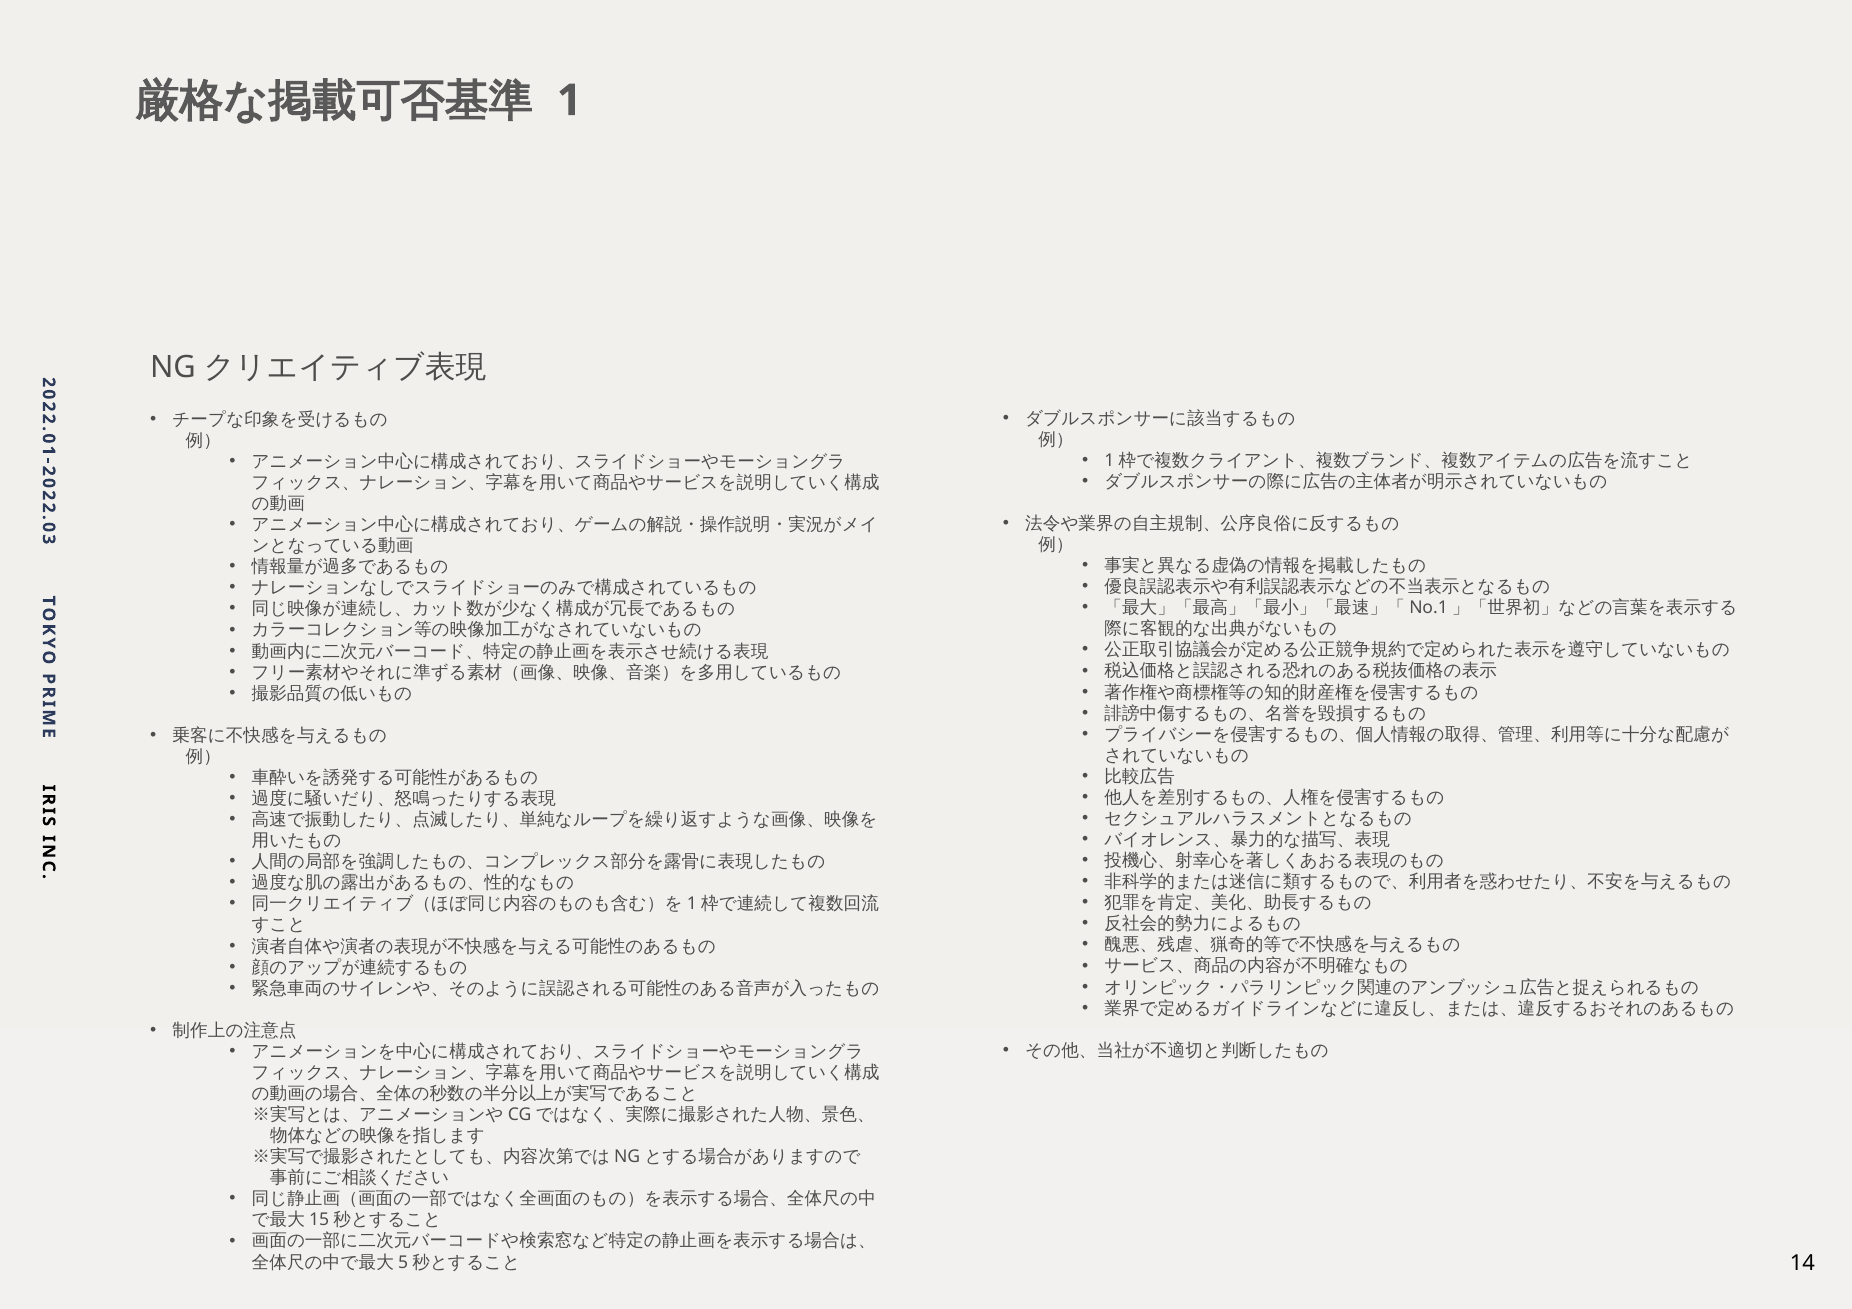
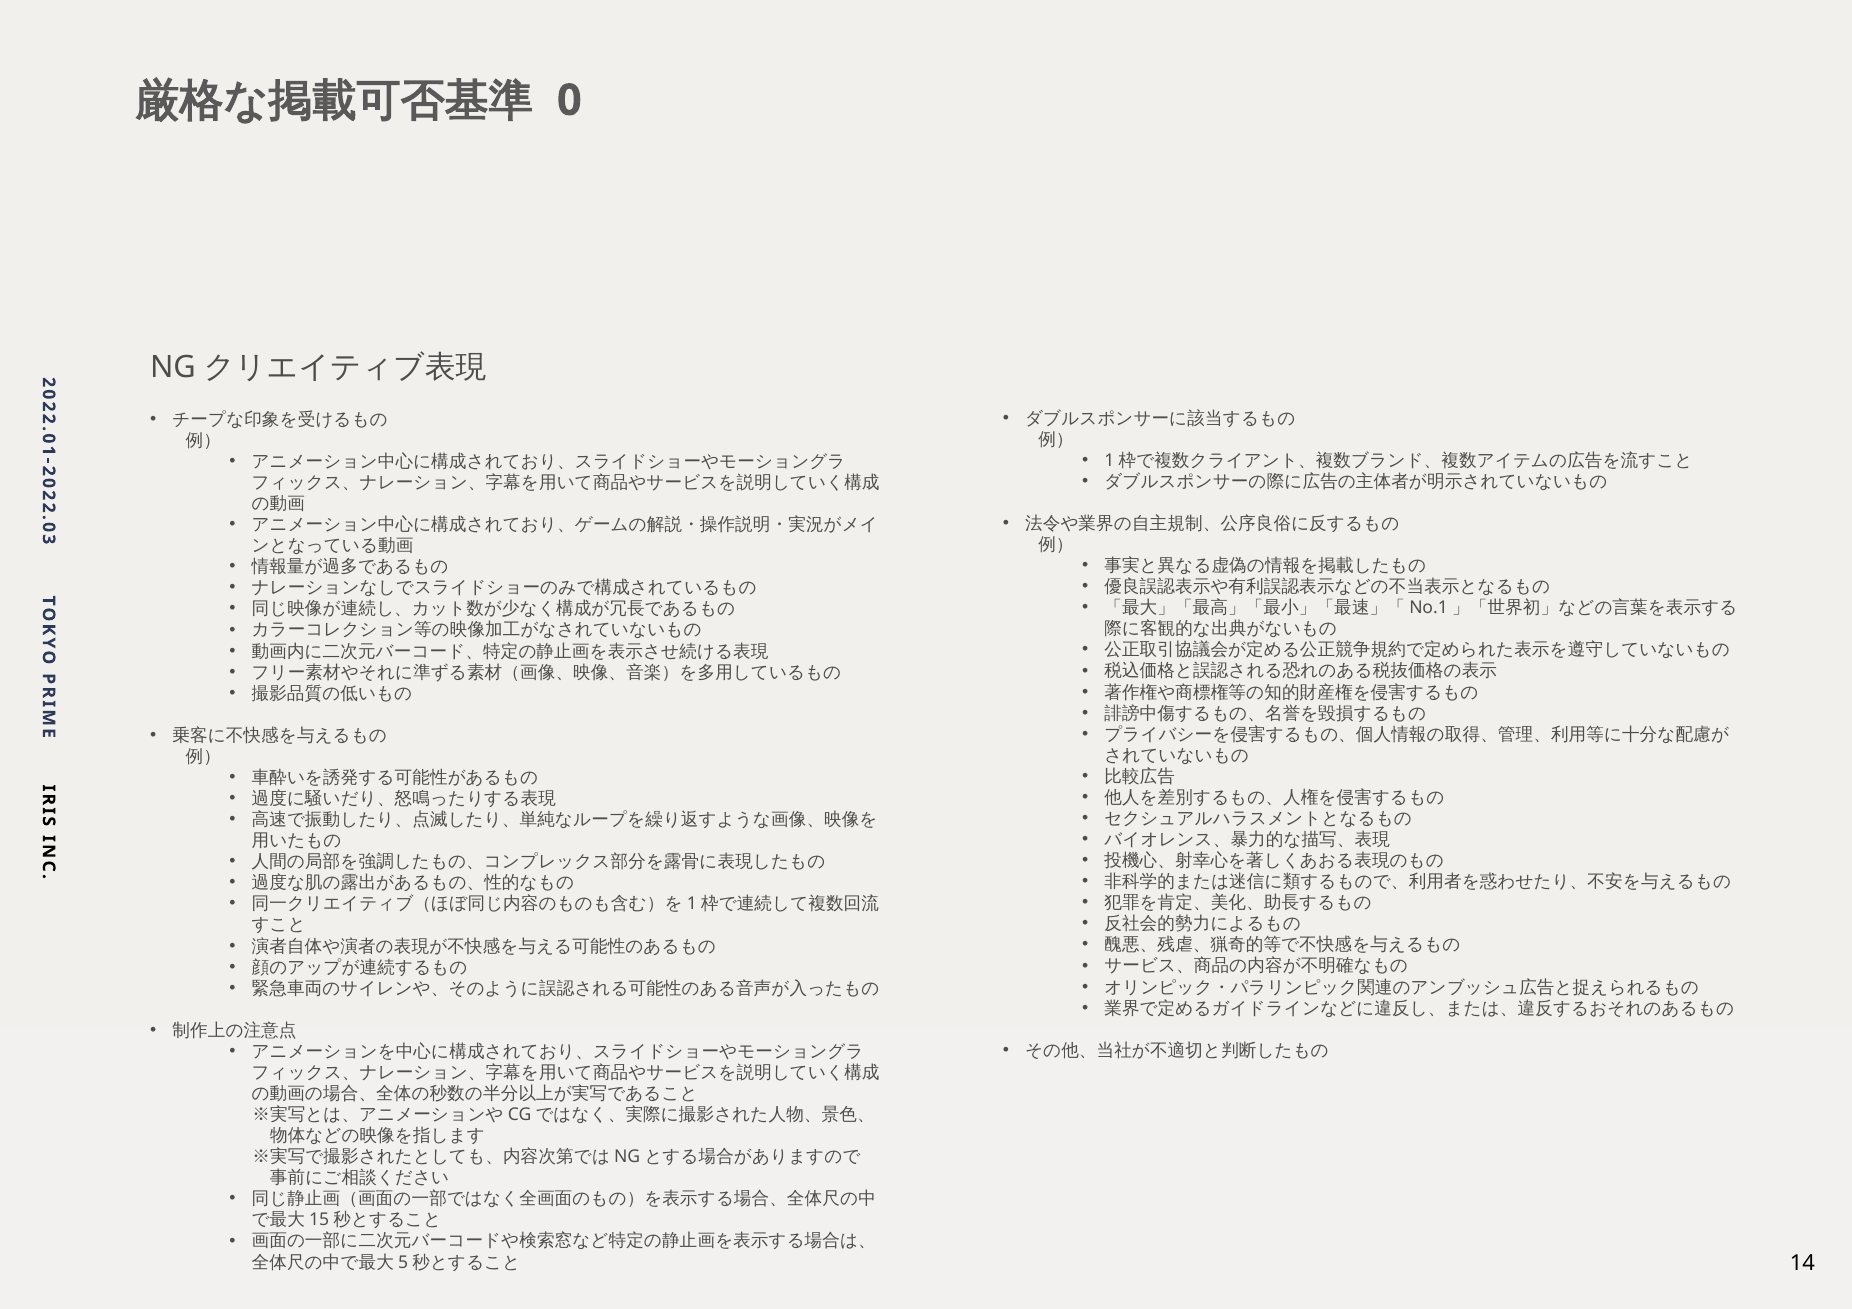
1 at (569, 101): 1 -> 0
